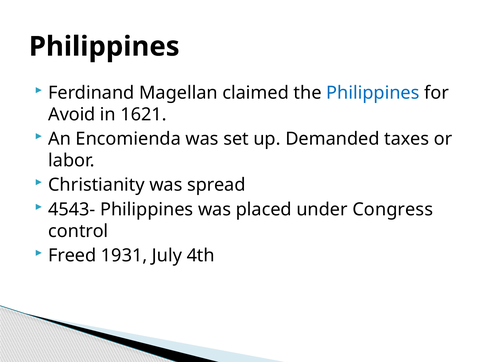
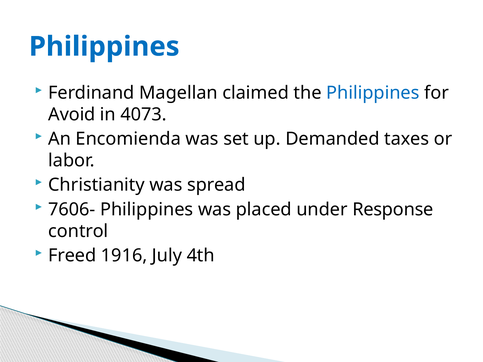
Philippines at (104, 47) colour: black -> blue
1621: 1621 -> 4073
4543-: 4543- -> 7606-
Congress: Congress -> Response
1931: 1931 -> 1916
